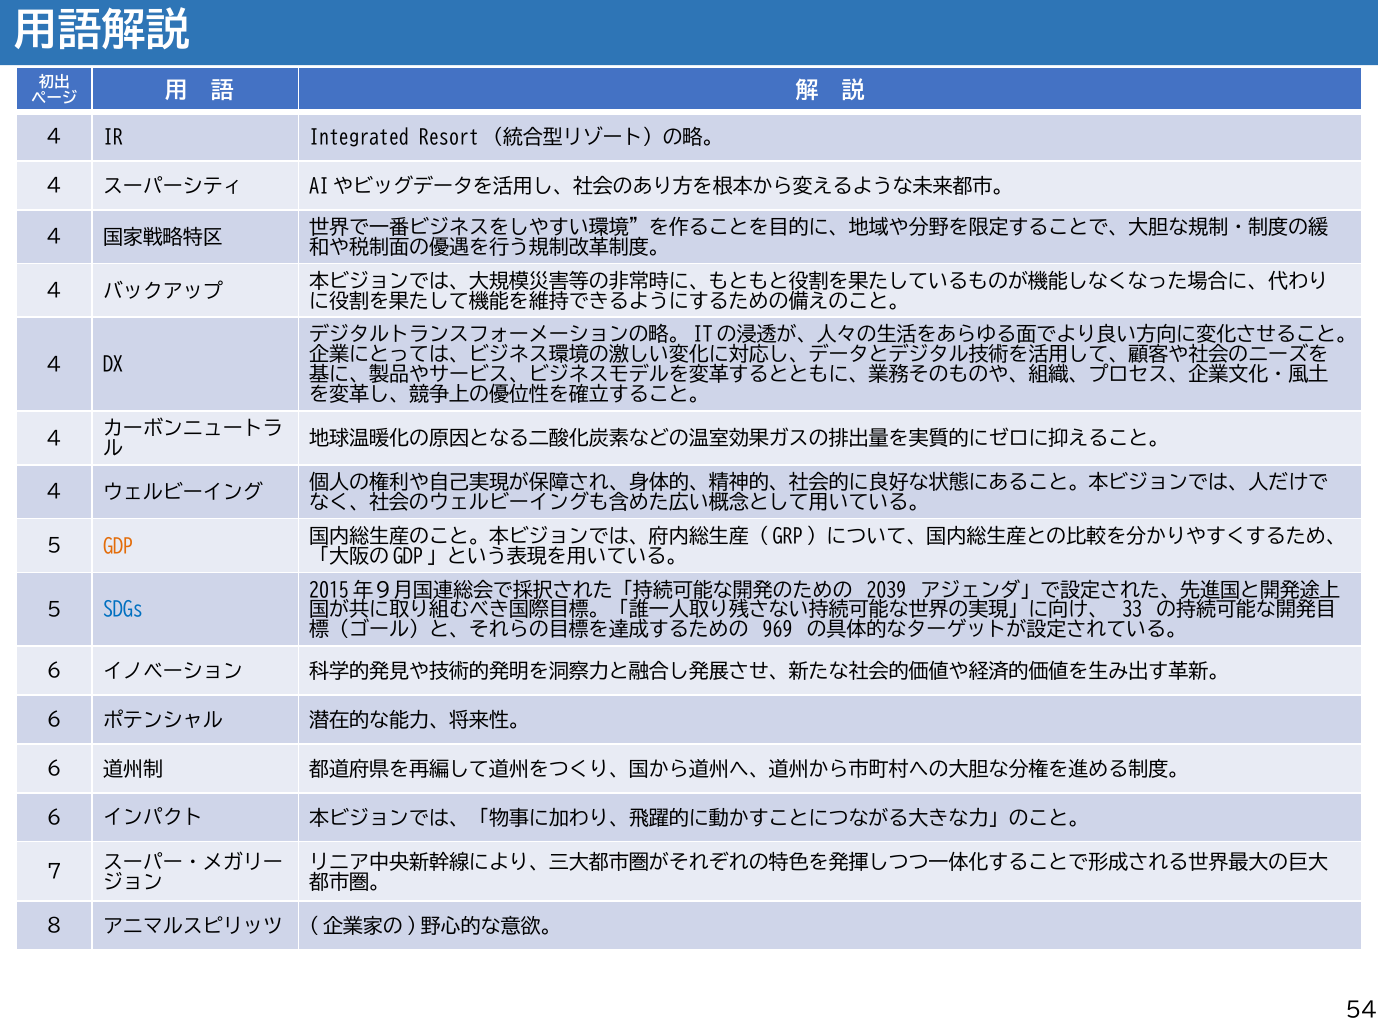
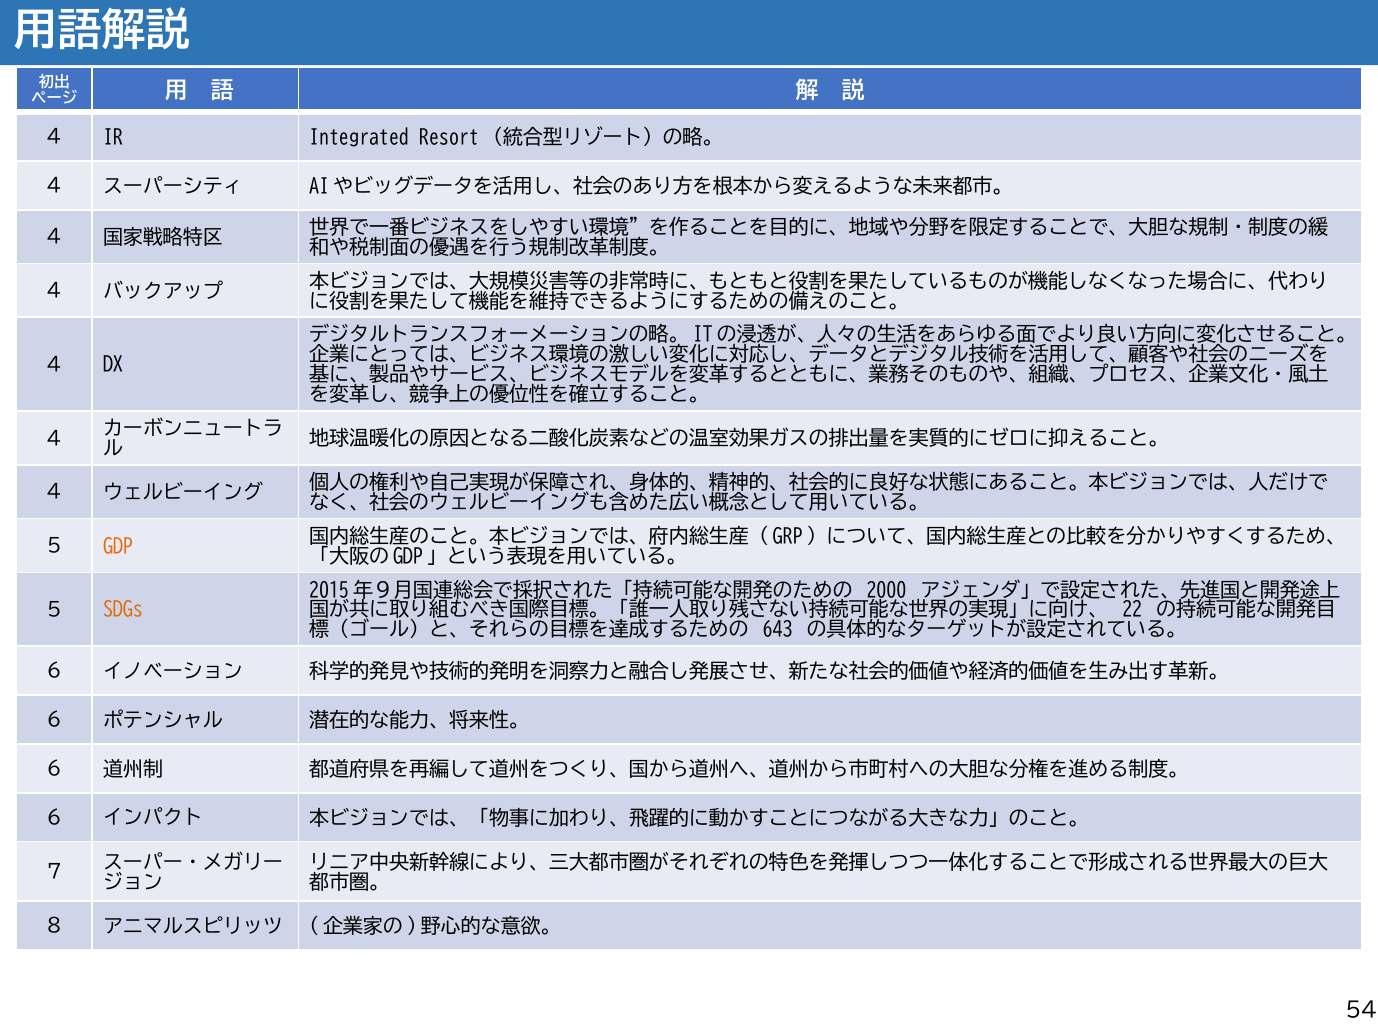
2039: 2039 -> 2000
33: 33 -> 22
SDGs colour: blue -> orange
969: 969 -> 643
